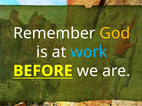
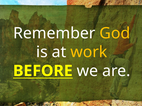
work colour: light blue -> yellow
